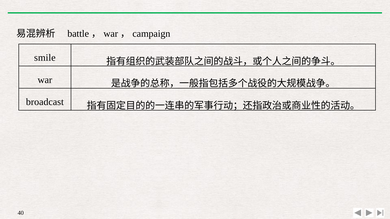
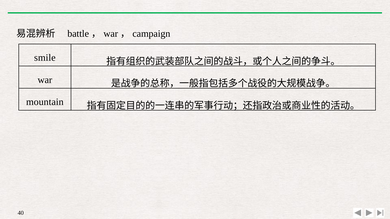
broadcast: broadcast -> mountain
